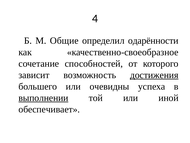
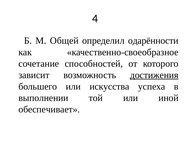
Общие: Общие -> Общей
очевидны: очевидны -> искусства
выполнении underline: present -> none
